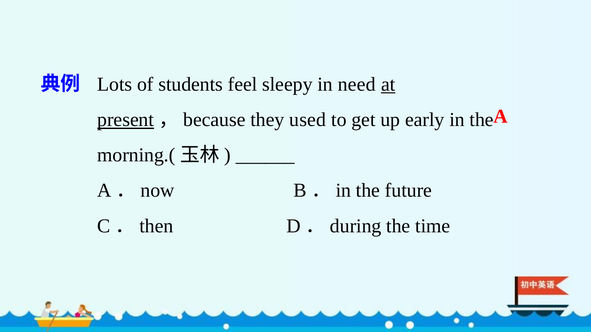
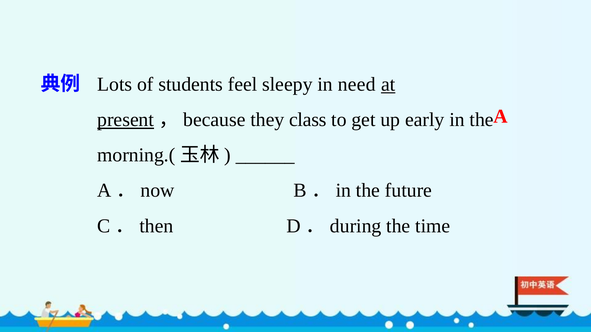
used: used -> class
